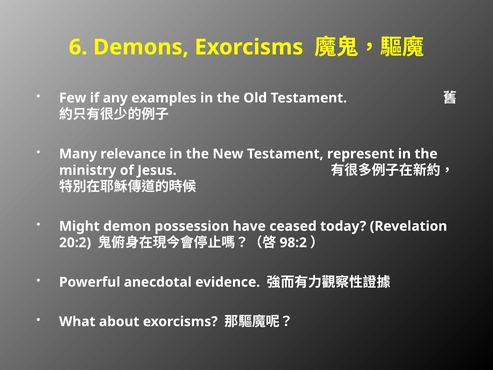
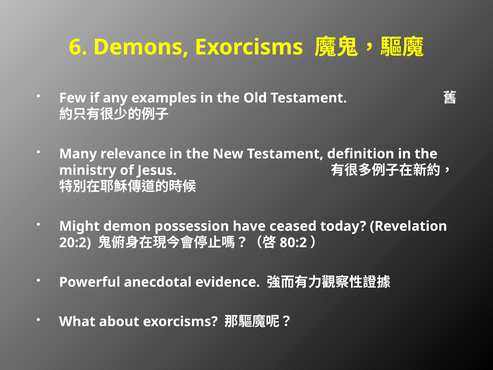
represent: represent -> definition
98:2: 98:2 -> 80:2
